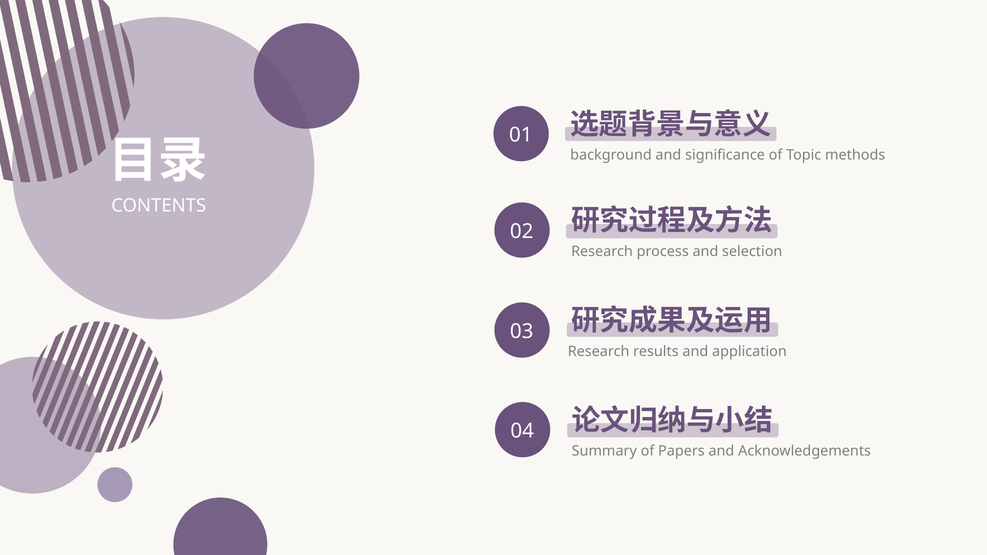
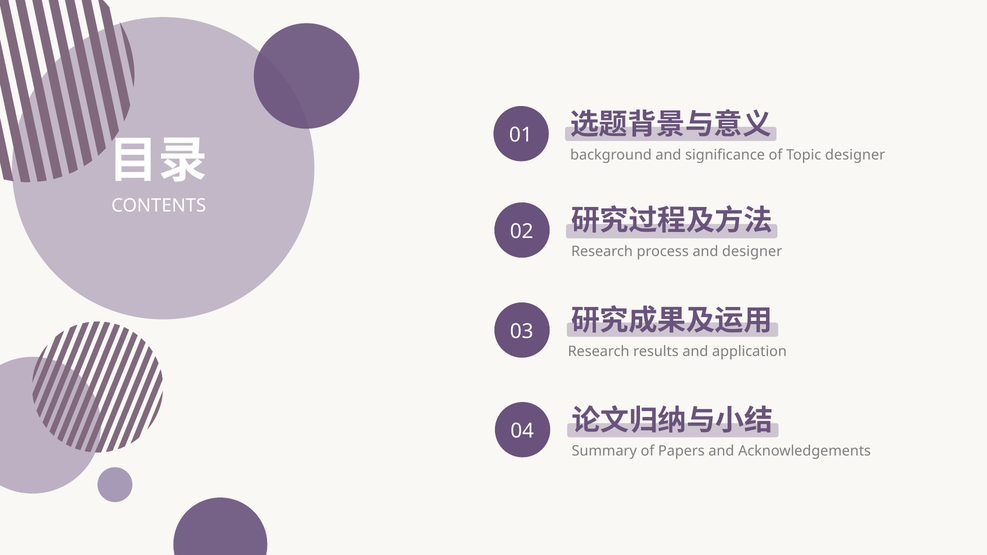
Topic methods: methods -> designer
and selection: selection -> designer
